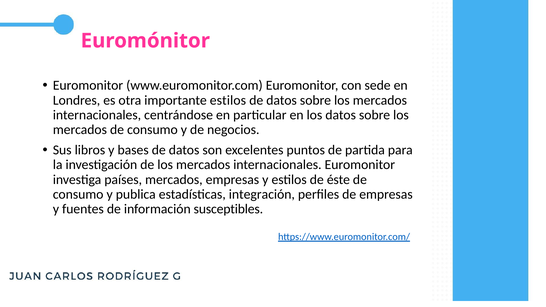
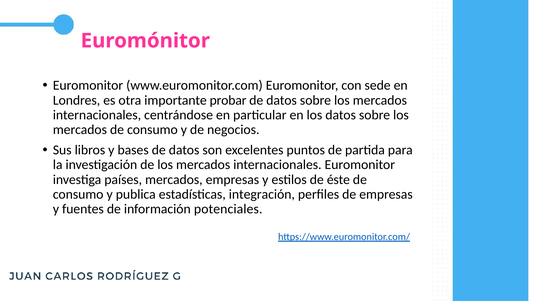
importante estilos: estilos -> probar
susceptibles: susceptibles -> potenciales
